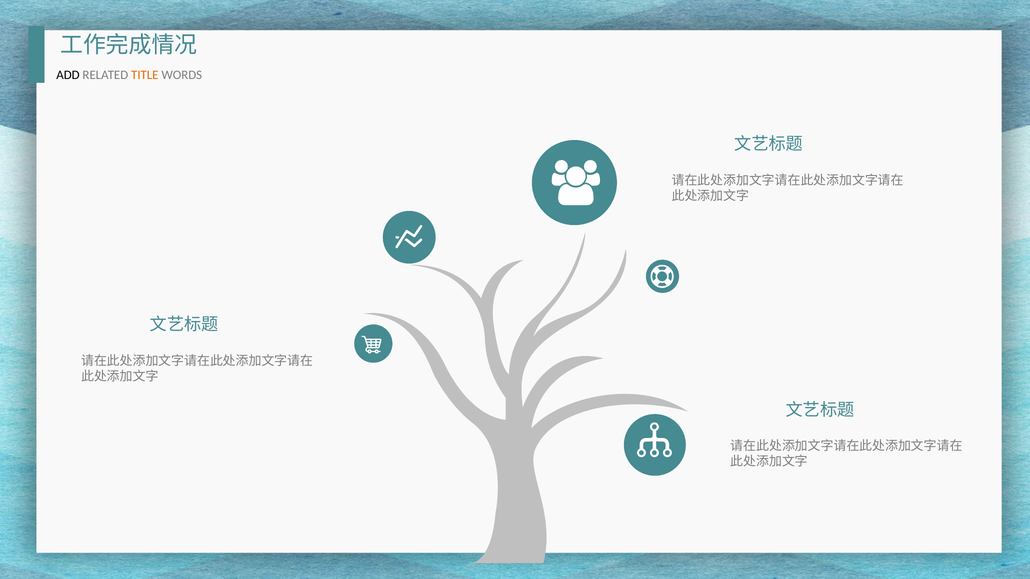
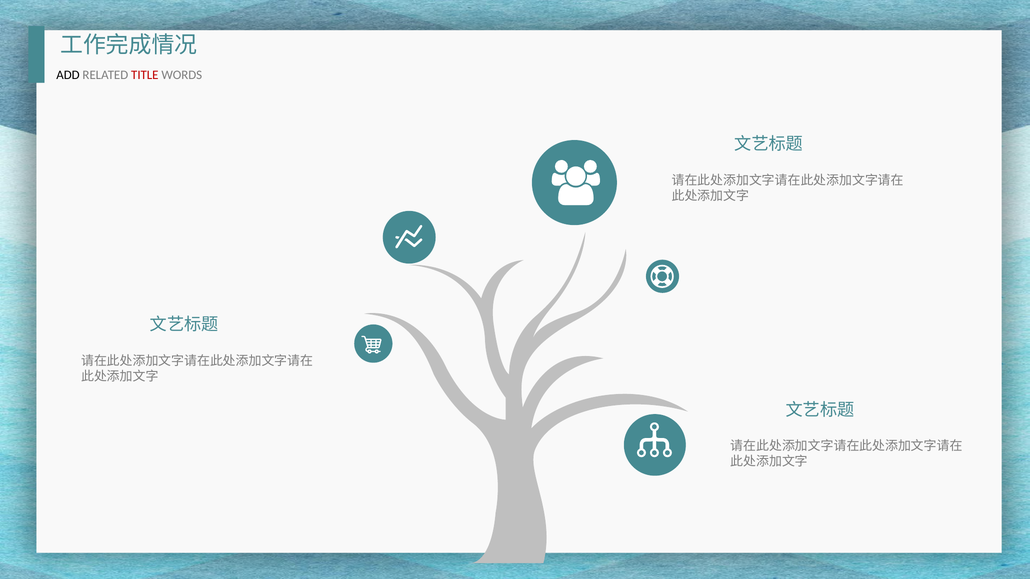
TITLE colour: orange -> red
